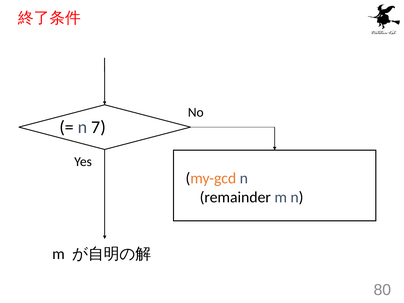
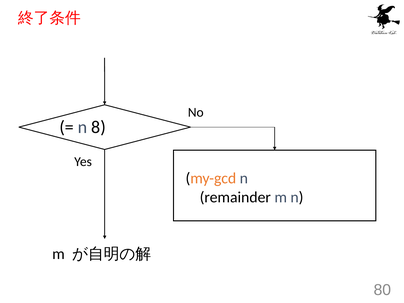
7: 7 -> 8
